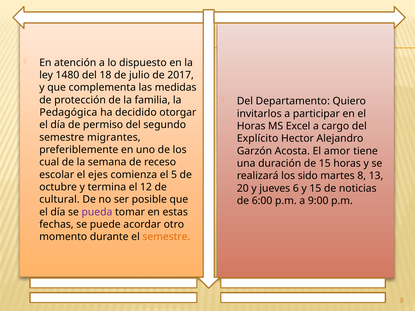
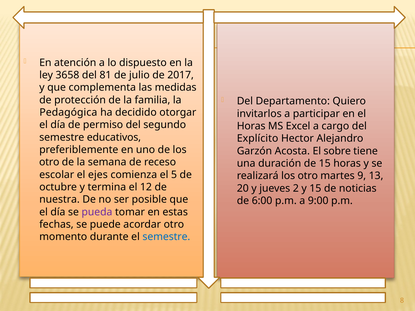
1480: 1480 -> 3658
18: 18 -> 81
migrantes: migrantes -> educativos
amor: amor -> sobre
cual at (49, 162): cual -> otro
realizará los sido: sido -> otro
martes 8: 8 -> 9
6: 6 -> 2
cultural: cultural -> nuestra
semestre at (166, 237) colour: orange -> blue
